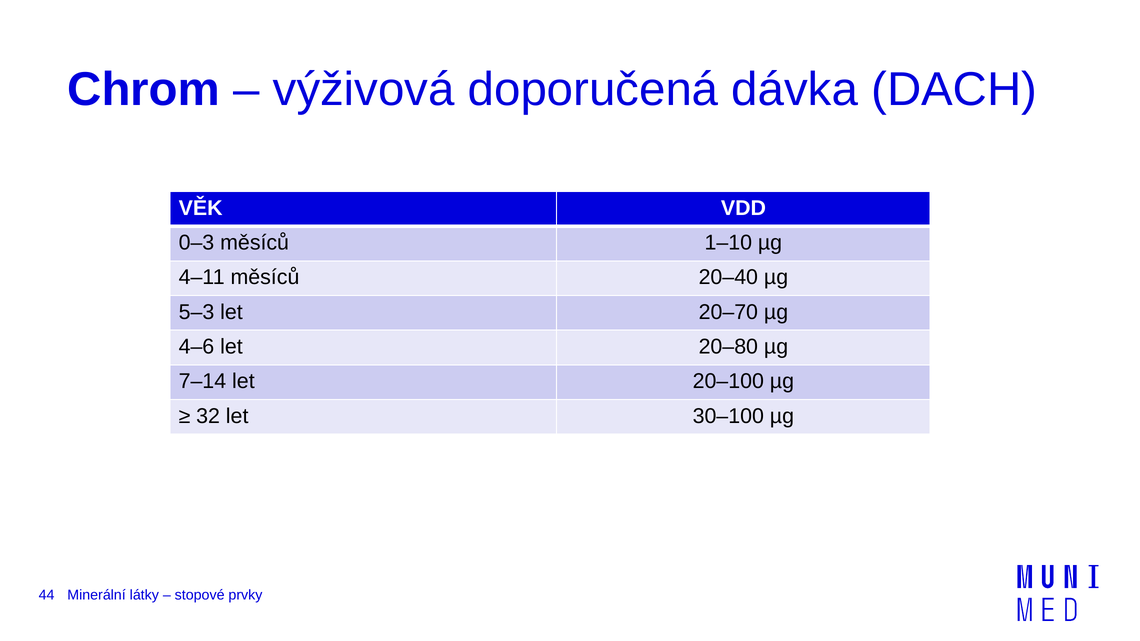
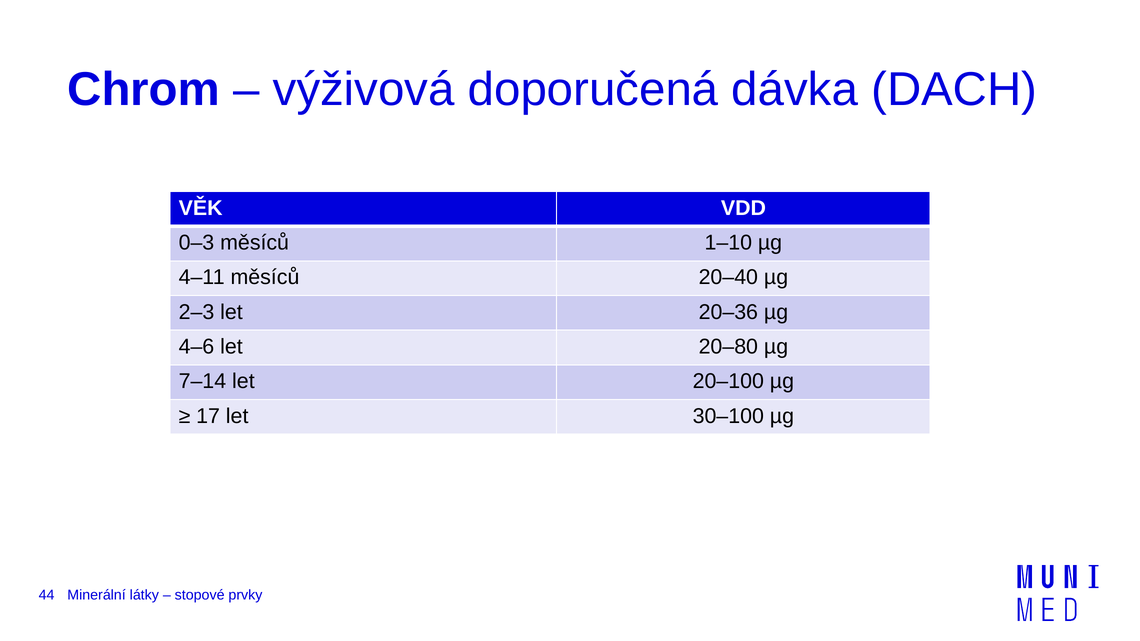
5–3: 5–3 -> 2–3
20–70: 20–70 -> 20–36
32: 32 -> 17
